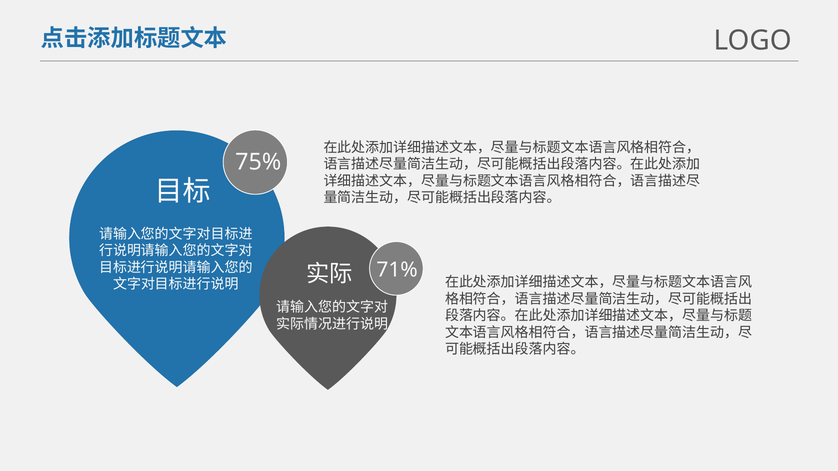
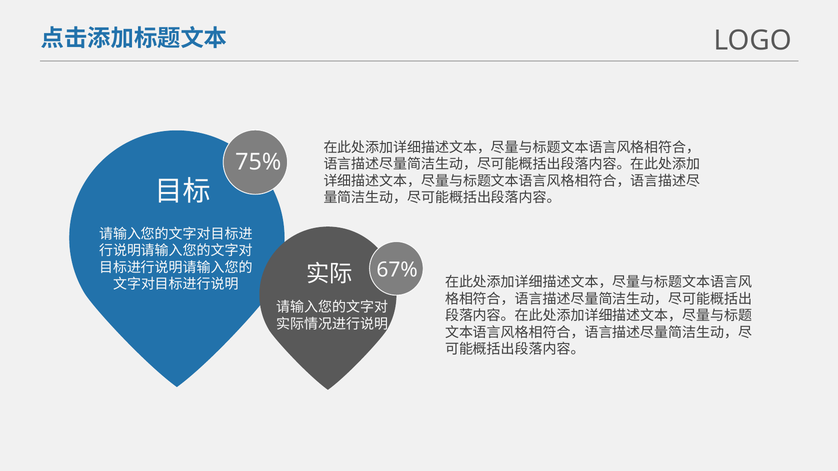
71%: 71% -> 67%
